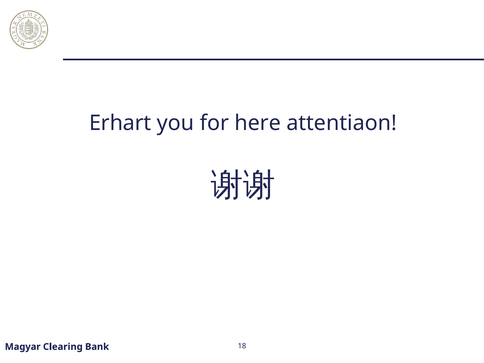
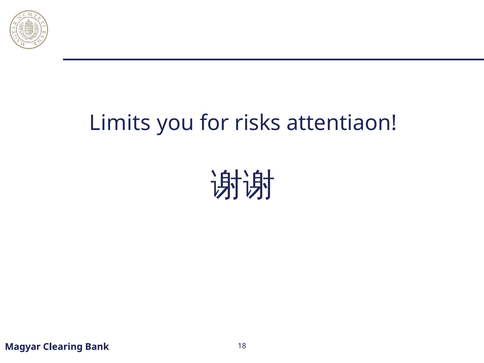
Erhart: Erhart -> Limits
here: here -> risks
